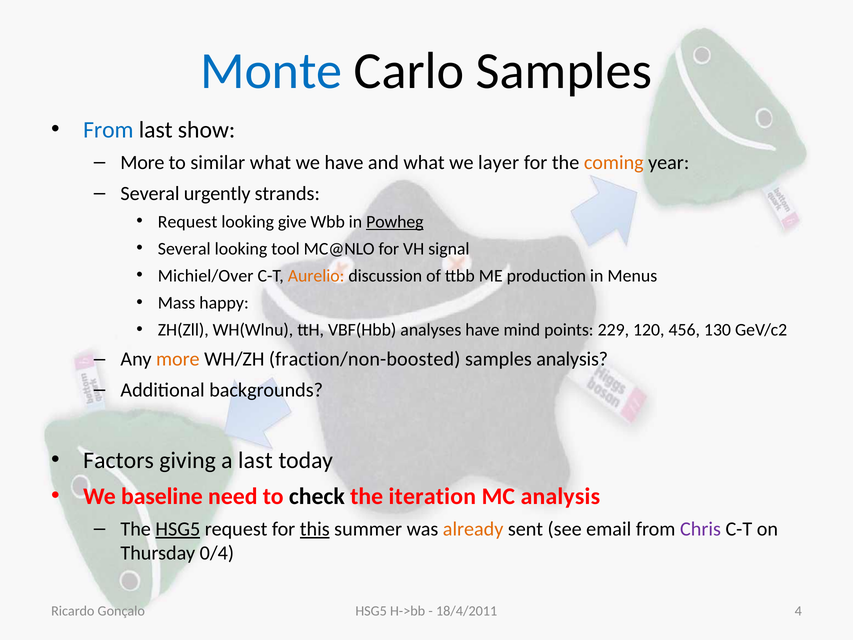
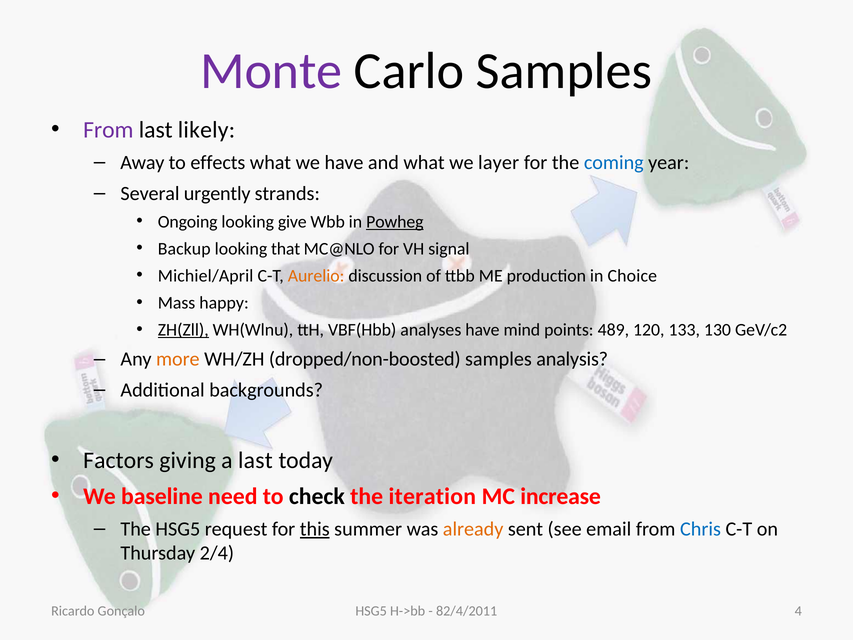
Monte colour: blue -> purple
From at (108, 130) colour: blue -> purple
show: show -> likely
More at (142, 162): More -> Away
similar: similar -> effects
coming colour: orange -> blue
Request at (188, 222): Request -> Ongoing
Several at (184, 249): Several -> Backup
tool: tool -> that
Michiel/Over: Michiel/Over -> Michiel/April
Menus: Menus -> Choice
ZH(Zll underline: none -> present
229: 229 -> 489
456: 456 -> 133
fraction/non-boosted: fraction/non-boosted -> dropped/non-boosted
MC analysis: analysis -> increase
HSG5 at (178, 529) underline: present -> none
Chris colour: purple -> blue
0/4: 0/4 -> 2/4
18/4/2011: 18/4/2011 -> 82/4/2011
